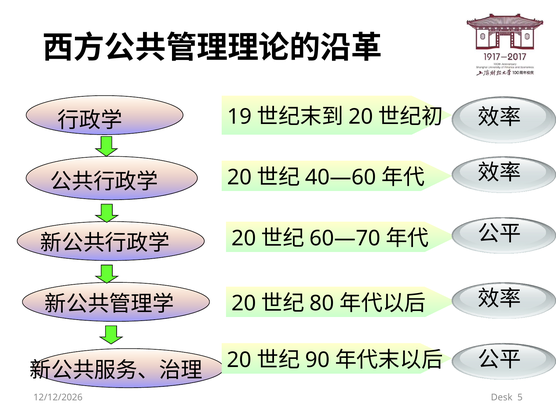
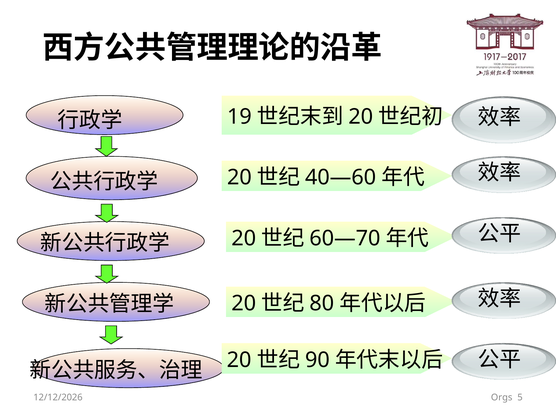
Desk: Desk -> Orgs
